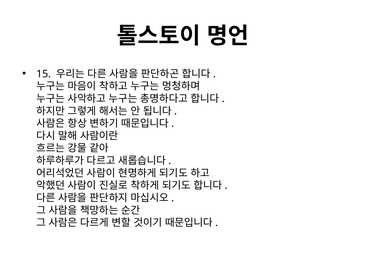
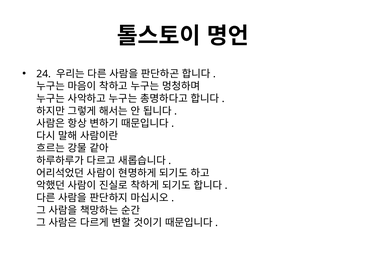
15: 15 -> 24
